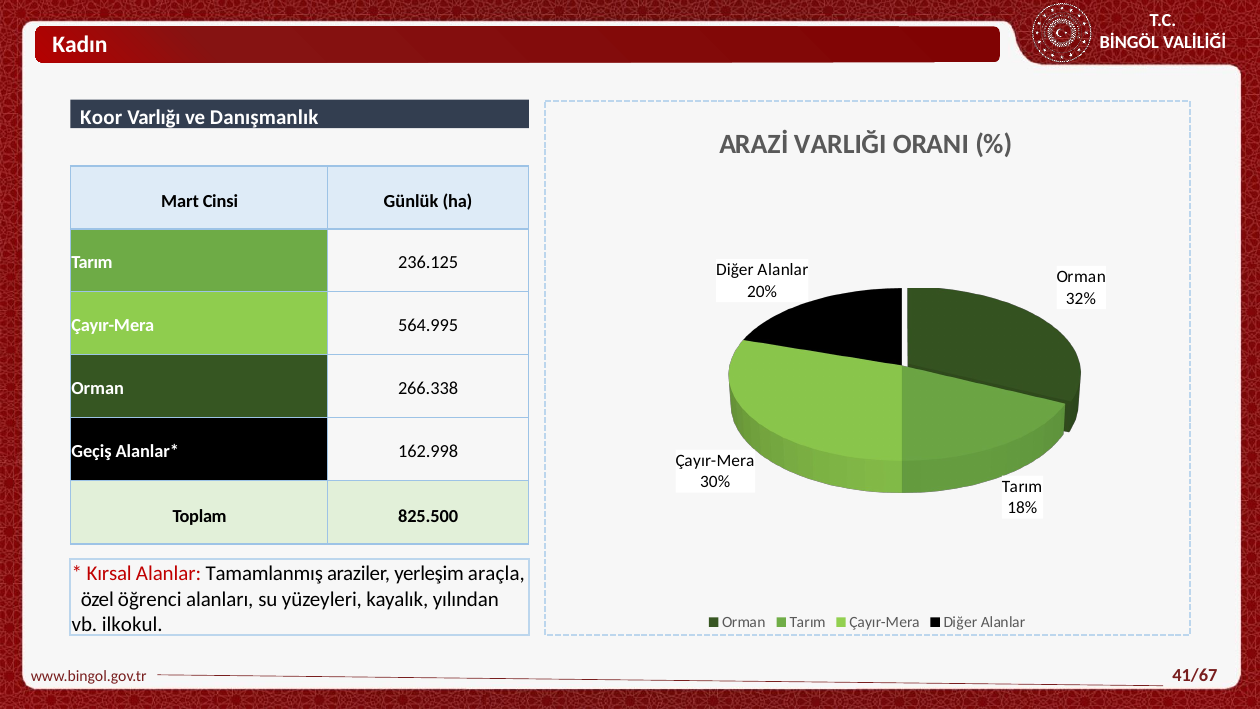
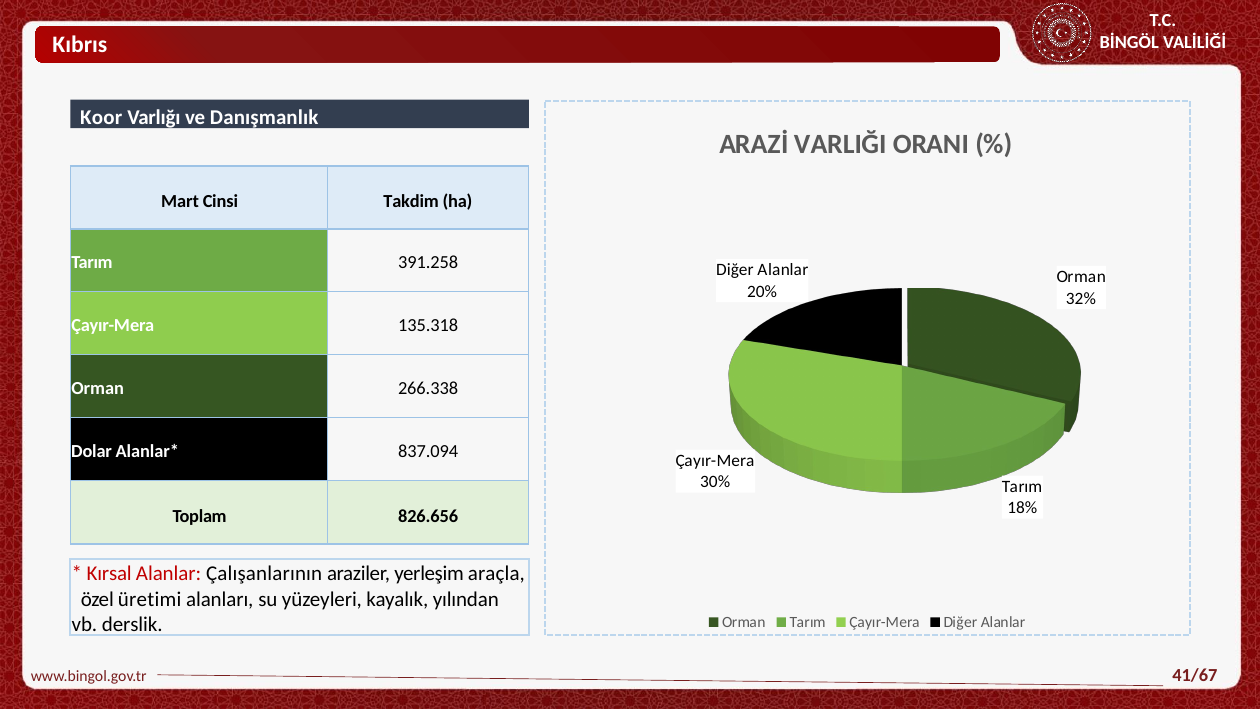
Kadın: Kadın -> Kıbrıs
Günlük: Günlük -> Takdim
236.125: 236.125 -> 391.258
564.995: 564.995 -> 135.318
Geçiş: Geçiş -> Dolar
162.998: 162.998 -> 837.094
825.500: 825.500 -> 826.656
Tamamlanmış: Tamamlanmış -> Çalışanlarının
öğrenci: öğrenci -> üretimi
ilkokul: ilkokul -> derslik
